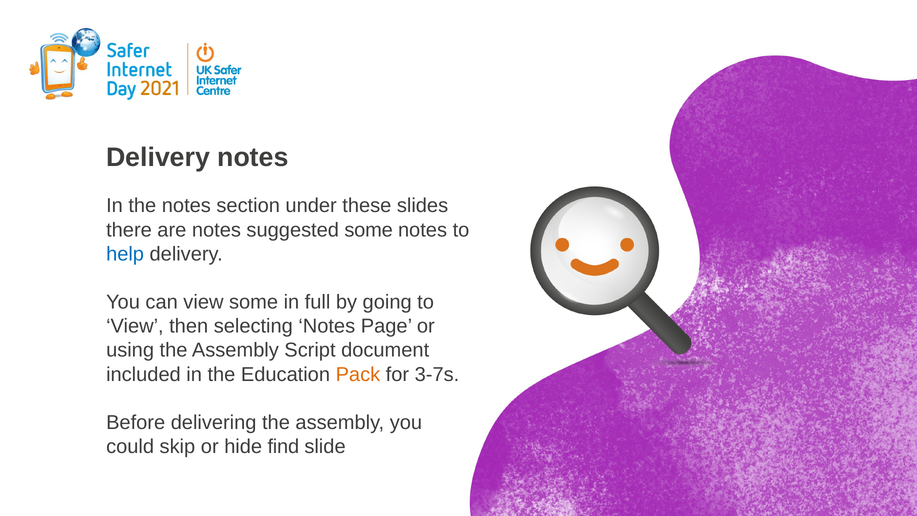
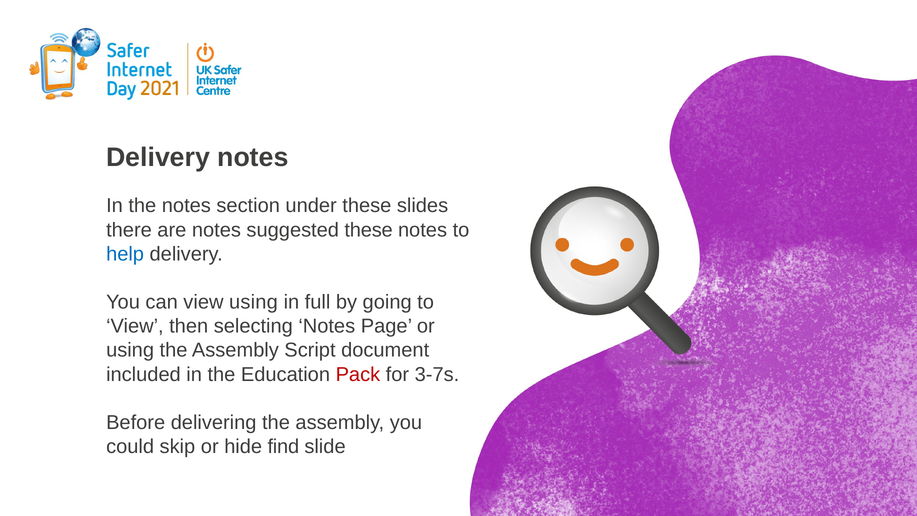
suggested some: some -> these
view some: some -> using
Pack colour: orange -> red
